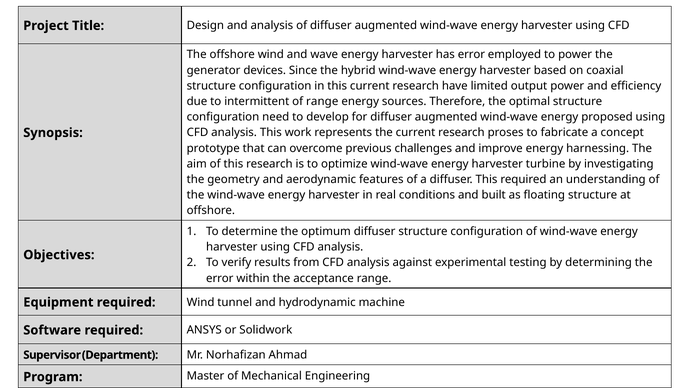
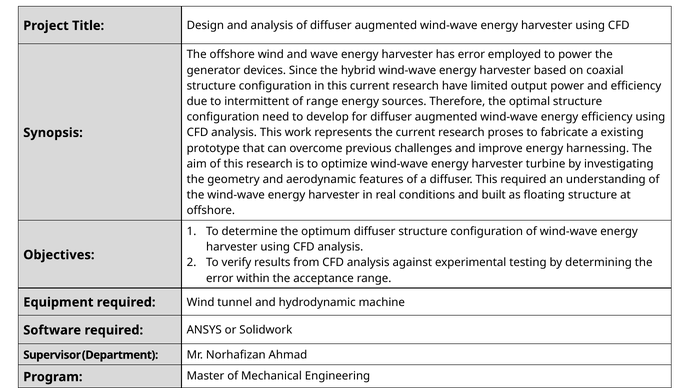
energy proposed: proposed -> efficiency
concept: concept -> existing
